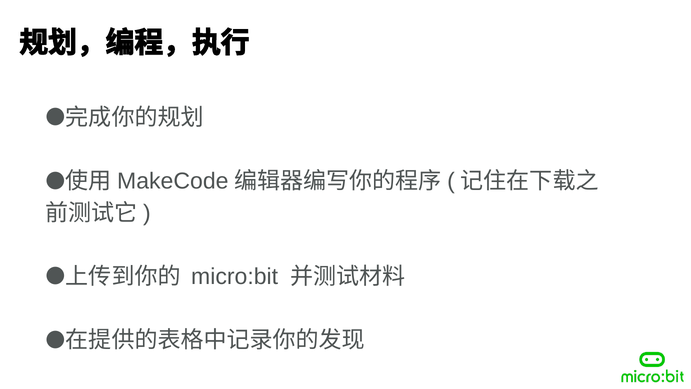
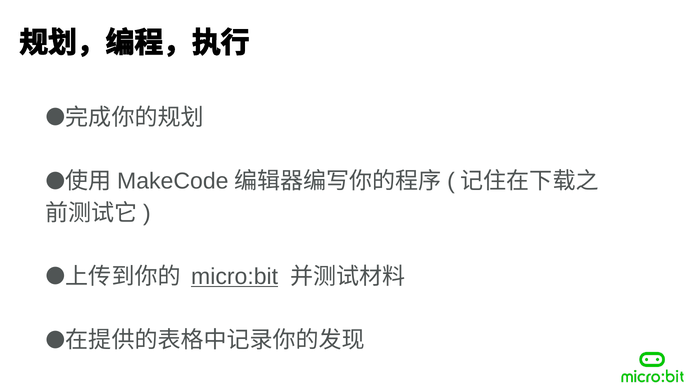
micro:bit underline: none -> present
